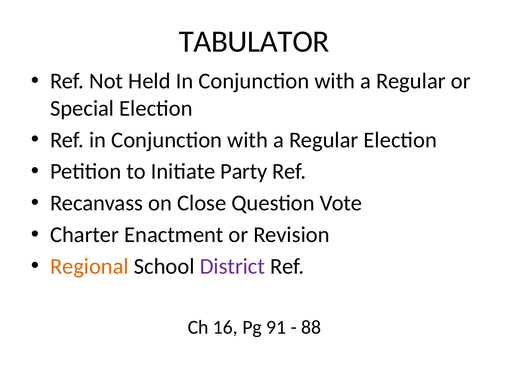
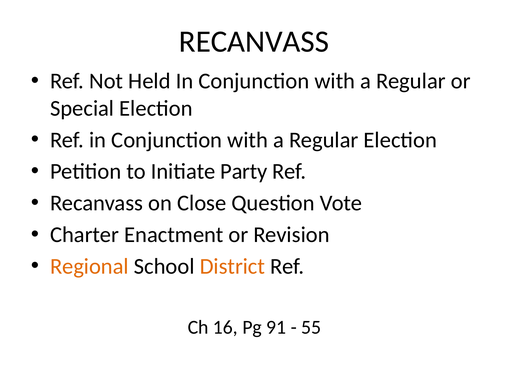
TABULATOR at (254, 42): TABULATOR -> RECANVASS
District colour: purple -> orange
88: 88 -> 55
